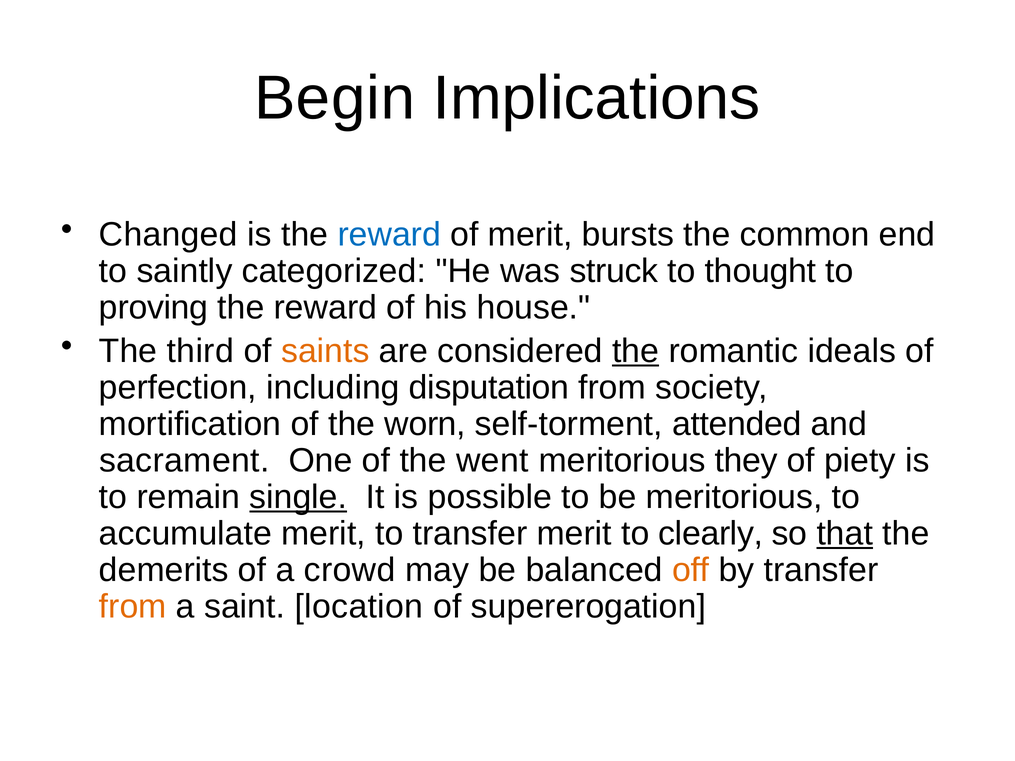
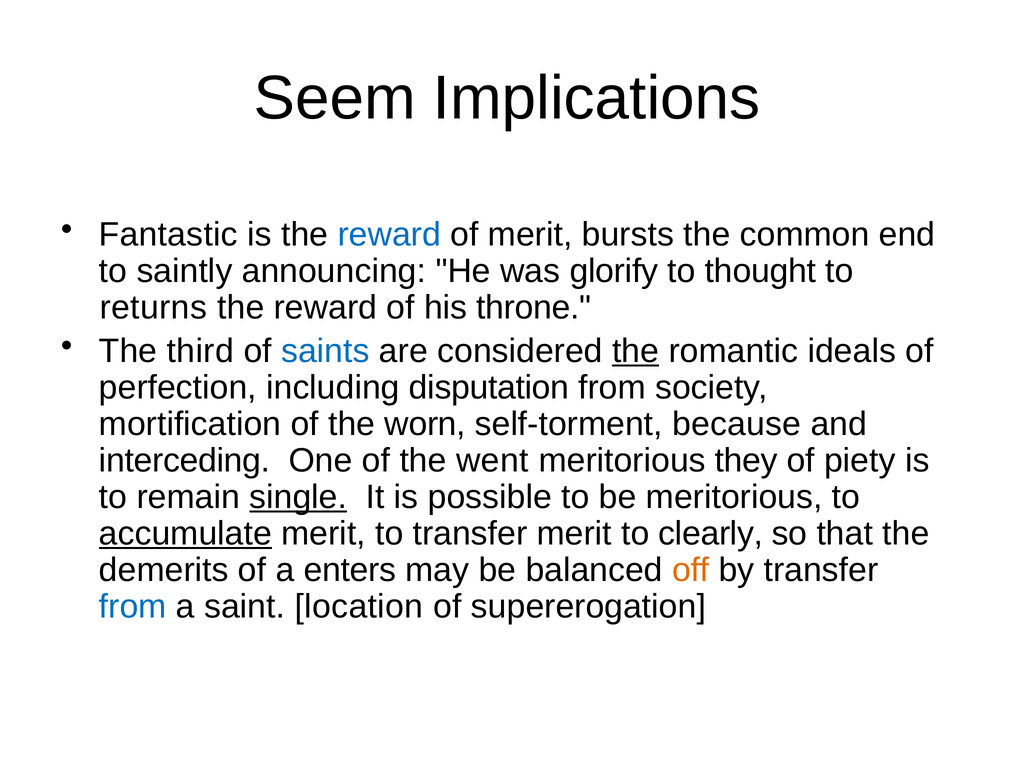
Begin: Begin -> Seem
Changed: Changed -> Fantastic
categorized: categorized -> announcing
struck: struck -> glorify
proving: proving -> returns
house: house -> throne
saints colour: orange -> blue
attended: attended -> because
sacrament: sacrament -> interceding
accumulate underline: none -> present
that underline: present -> none
crowd: crowd -> enters
from at (133, 607) colour: orange -> blue
